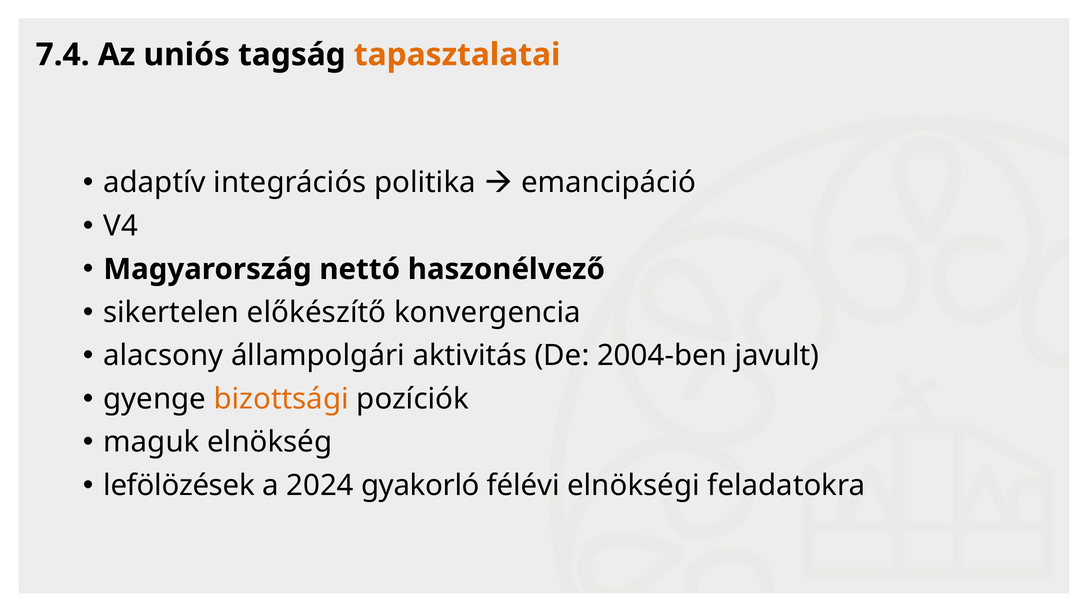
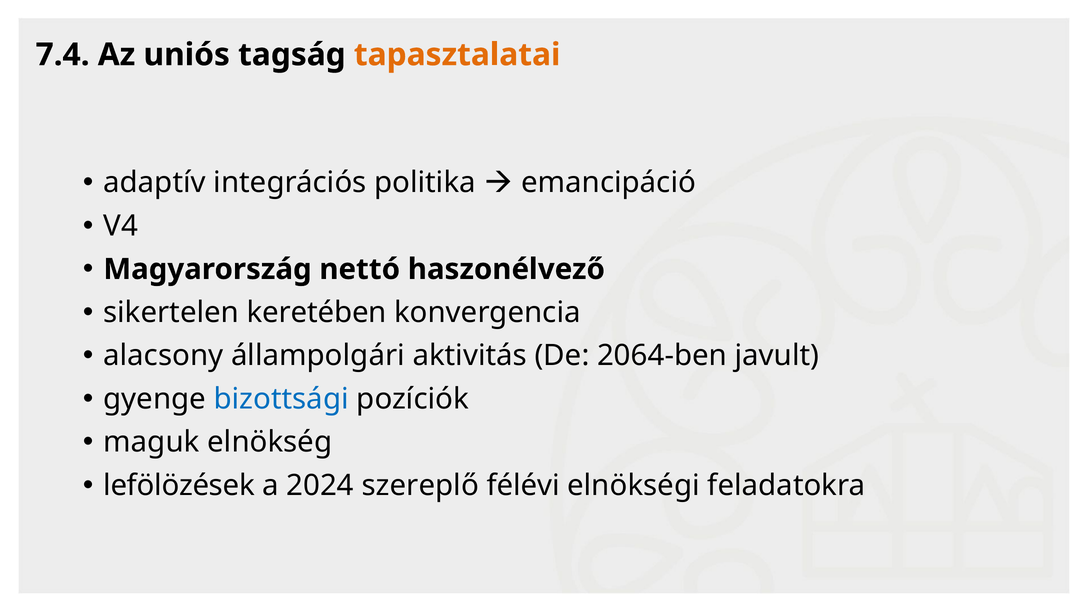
előkészítő: előkészítő -> keretében
2004-ben: 2004-ben -> 2064-ben
bizottsági colour: orange -> blue
gyakorló: gyakorló -> szereplő
